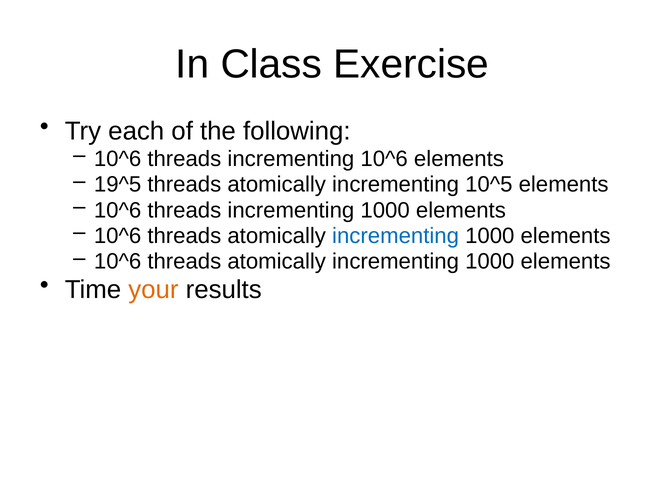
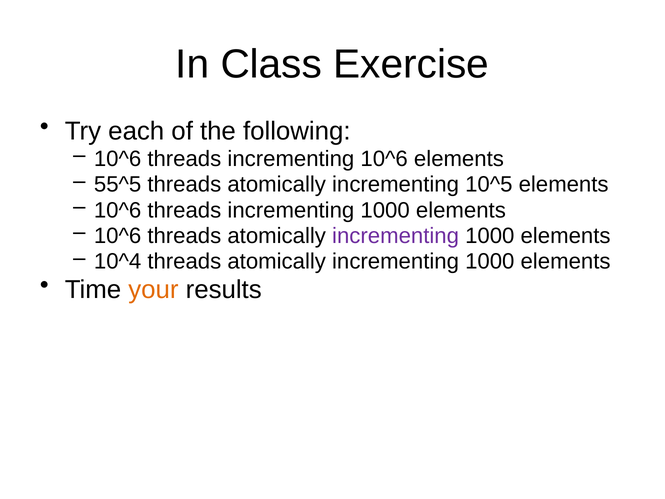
19^5: 19^5 -> 55^5
incrementing at (396, 236) colour: blue -> purple
10^6 at (118, 262): 10^6 -> 10^4
